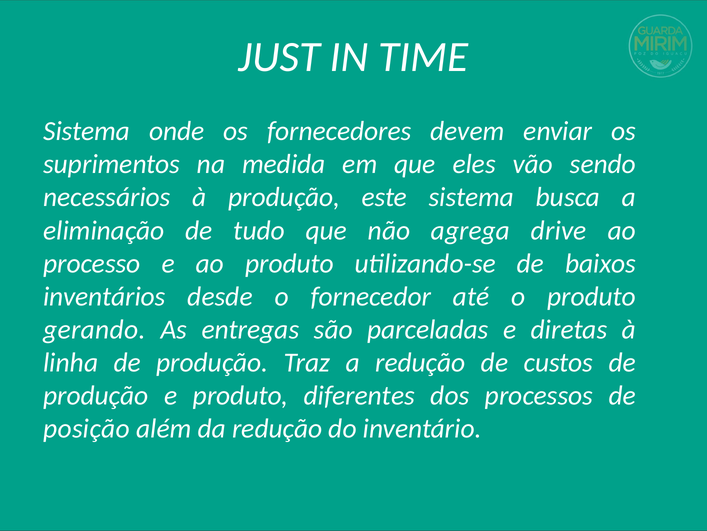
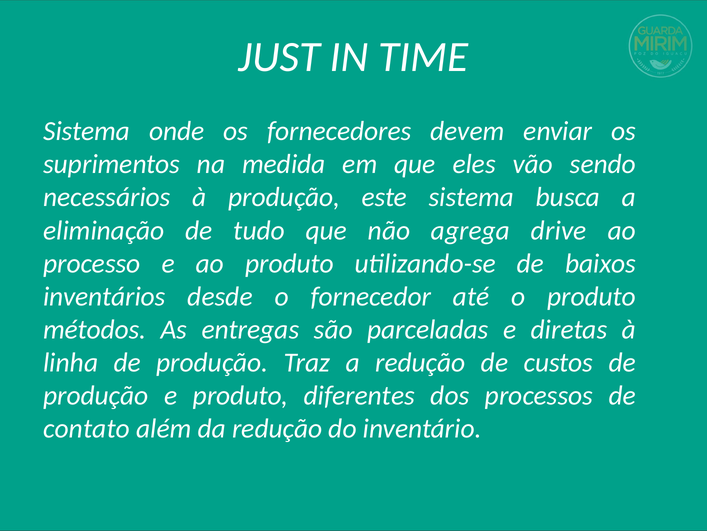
gerando: gerando -> métodos
posição: posição -> contato
